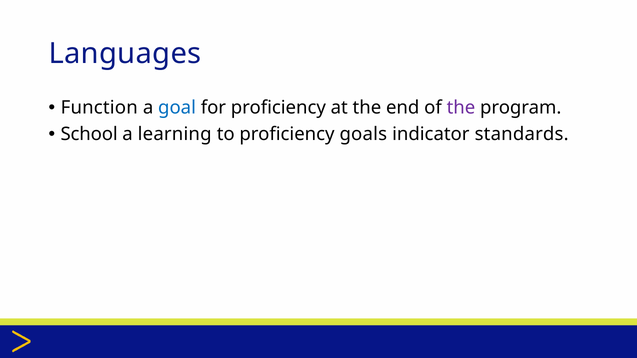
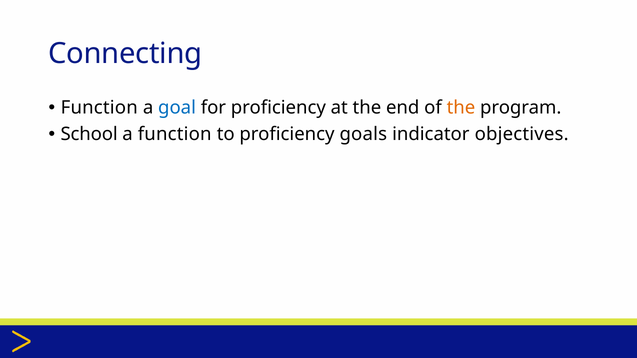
Languages: Languages -> Connecting
the at (461, 108) colour: purple -> orange
a learning: learning -> function
standards: standards -> objectives
